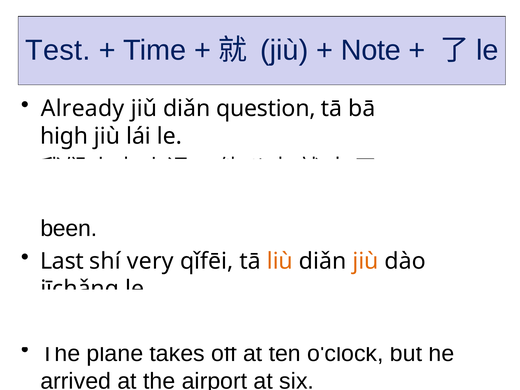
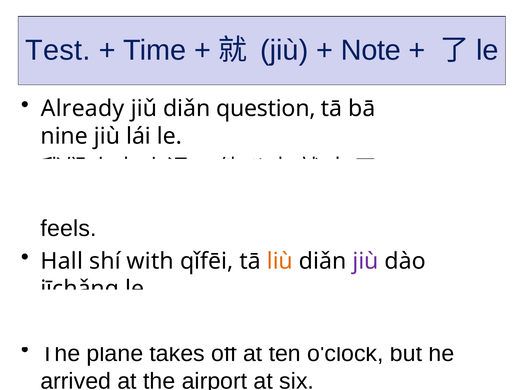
high at (64, 136): high -> nine
been: been -> feels
Last: Last -> Hall
very: very -> with
jiù at (365, 261) colour: orange -> purple
